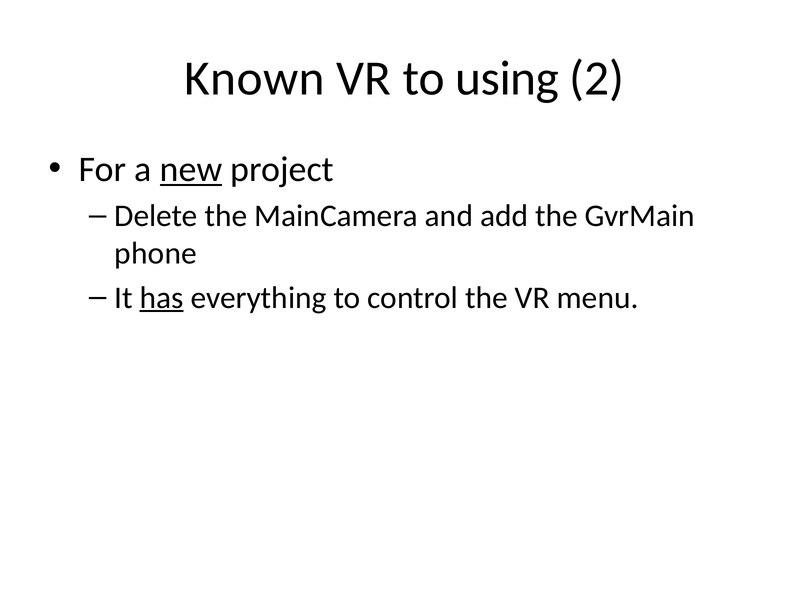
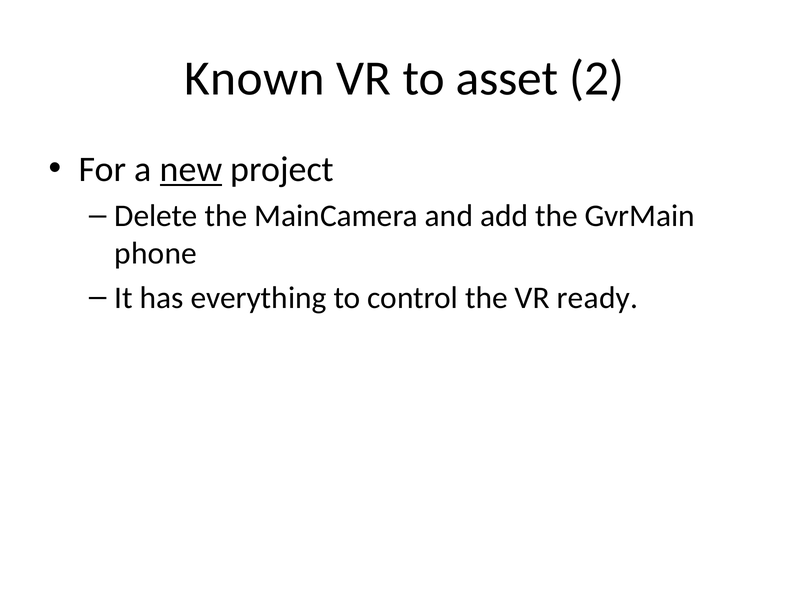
using: using -> asset
has underline: present -> none
menu: menu -> ready
